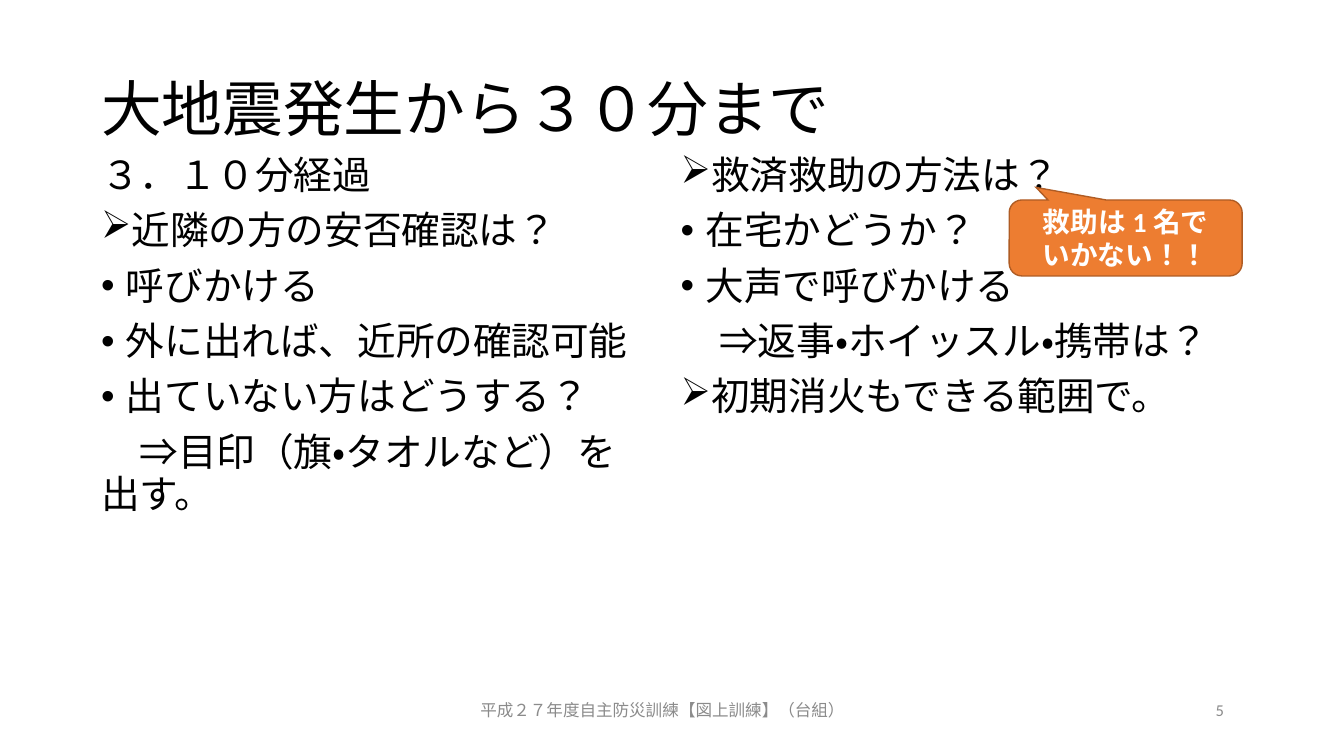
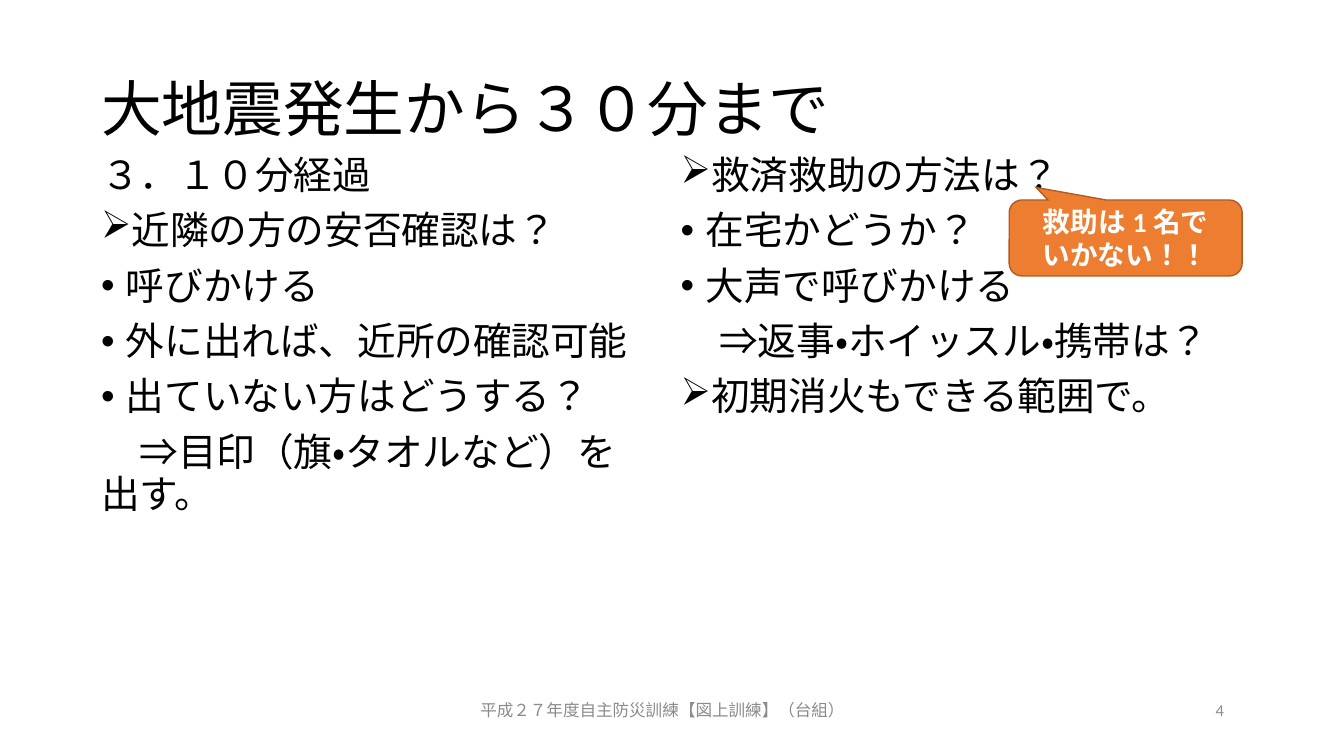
5: 5 -> 4
